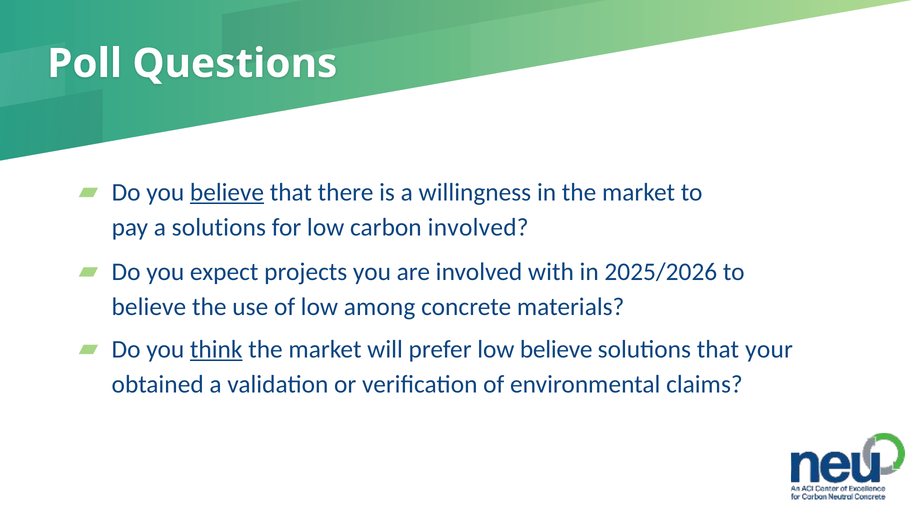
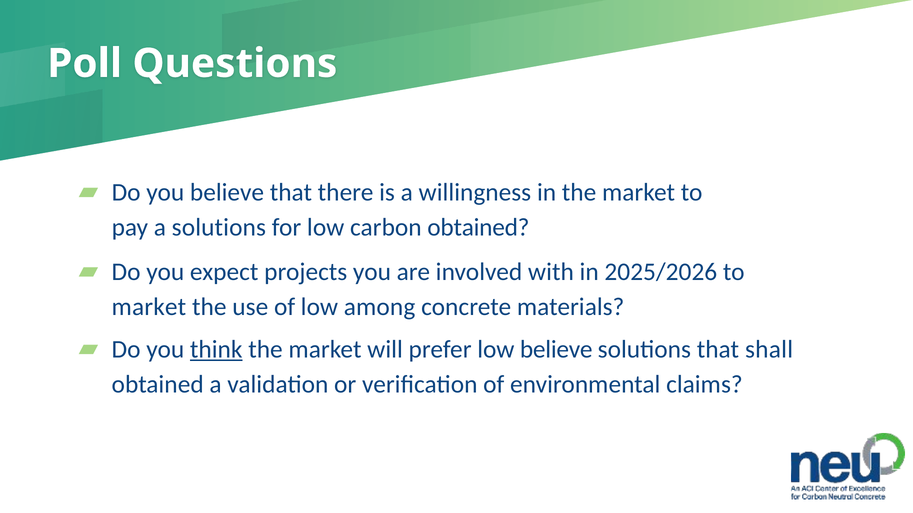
believe at (227, 192) underline: present -> none
carbon involved: involved -> obtained
believe at (149, 307): believe -> market
your: your -> shall
